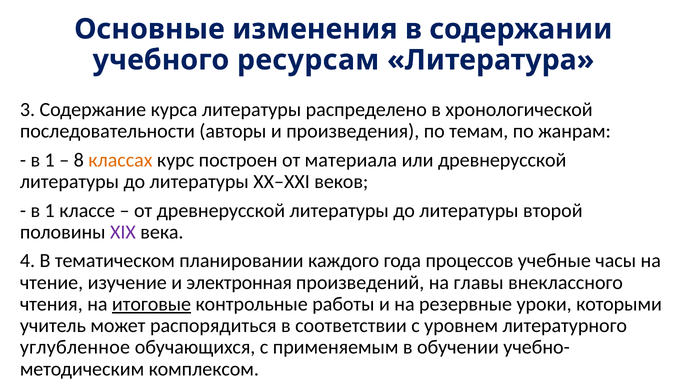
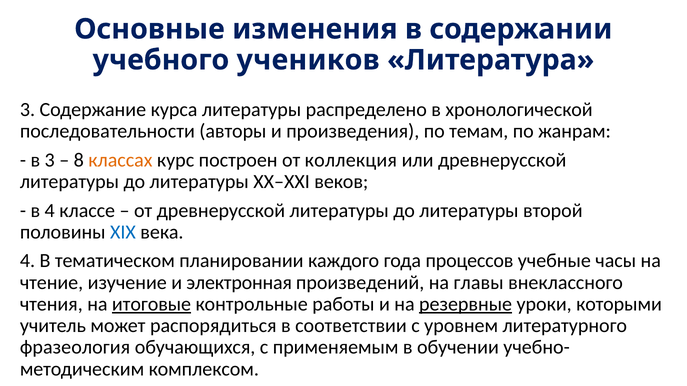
ресурсам: ресурсам -> учеников
1 at (50, 160): 1 -> 3
материала: материала -> коллекция
1 at (50, 211): 1 -> 4
ХIХ colour: purple -> blue
резервные underline: none -> present
углубленное: углубленное -> фразеология
